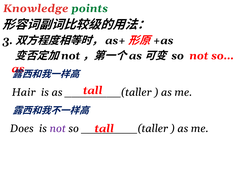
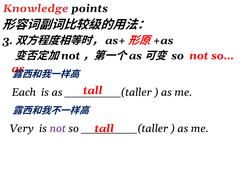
points colour: green -> black
Hair: Hair -> Each
Does: Does -> Very
